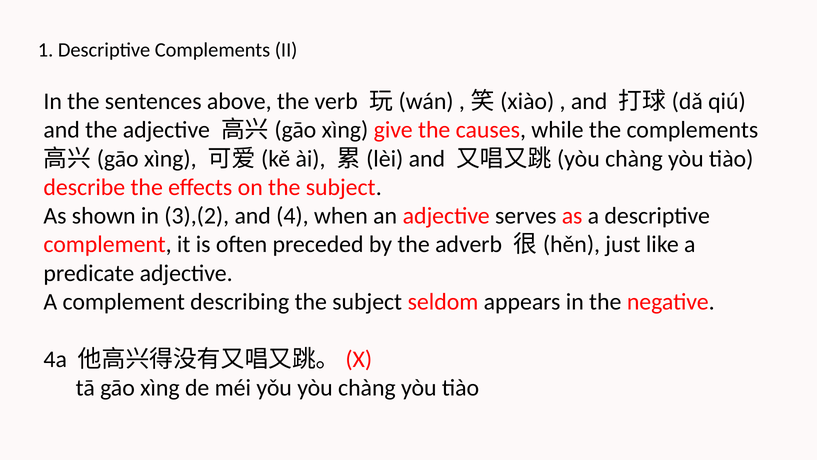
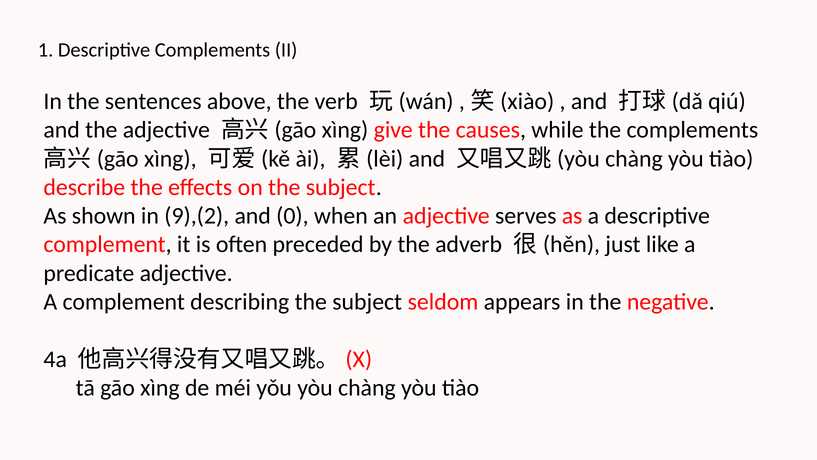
3),(2: 3),(2 -> 9),(2
4: 4 -> 0
